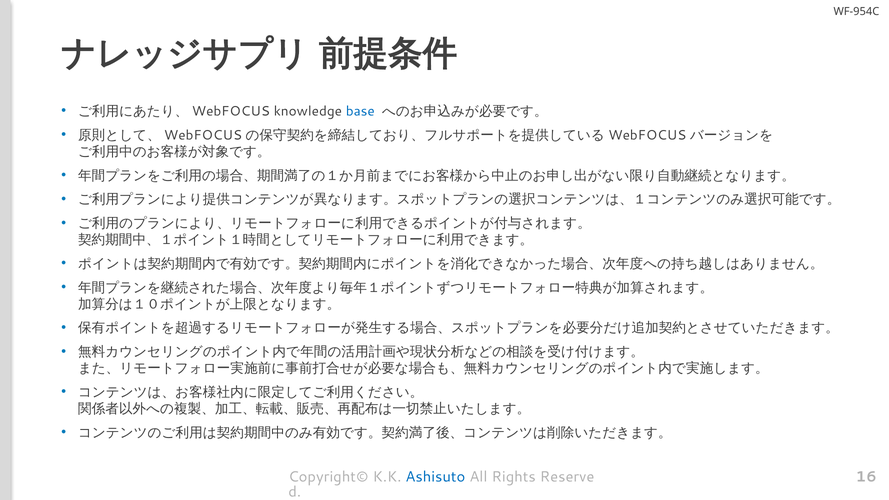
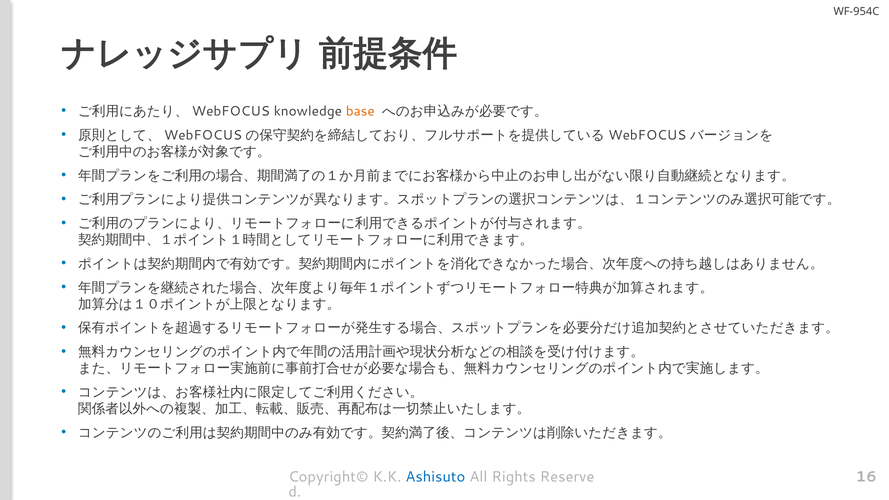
base colour: blue -> orange
